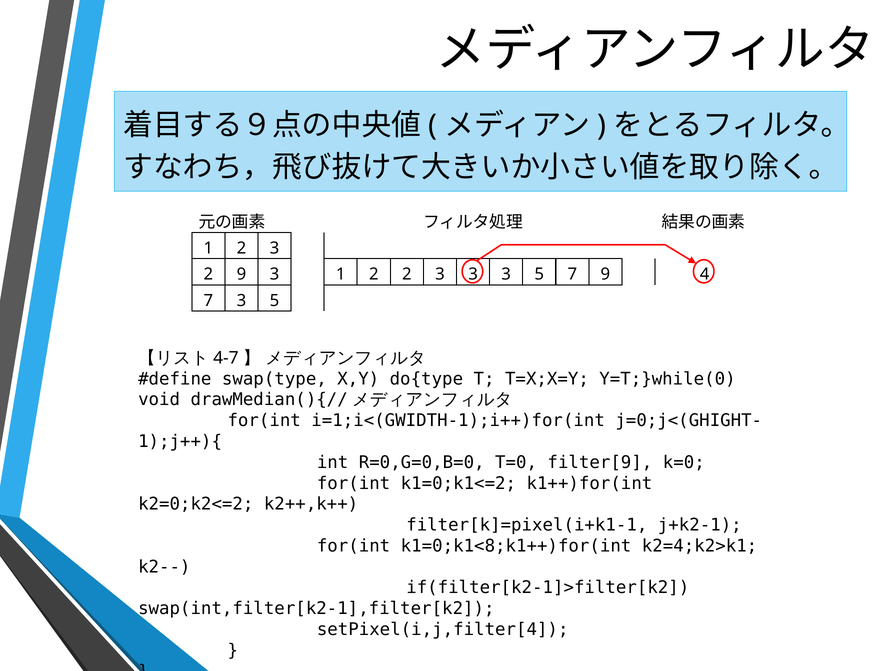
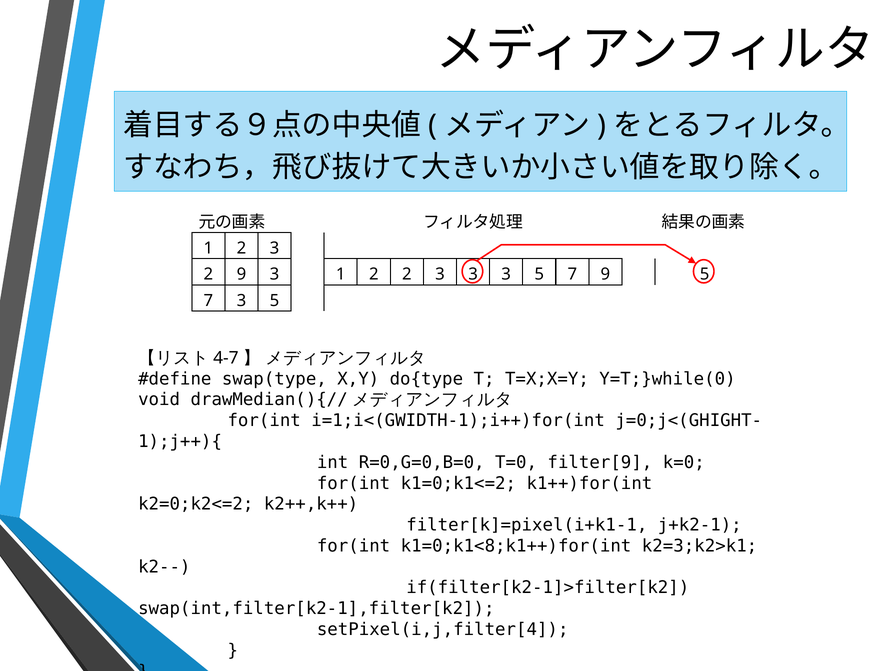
9 4: 4 -> 5
k2=4;k2>k1: k2=4;k2>k1 -> k2=3;k2>k1
